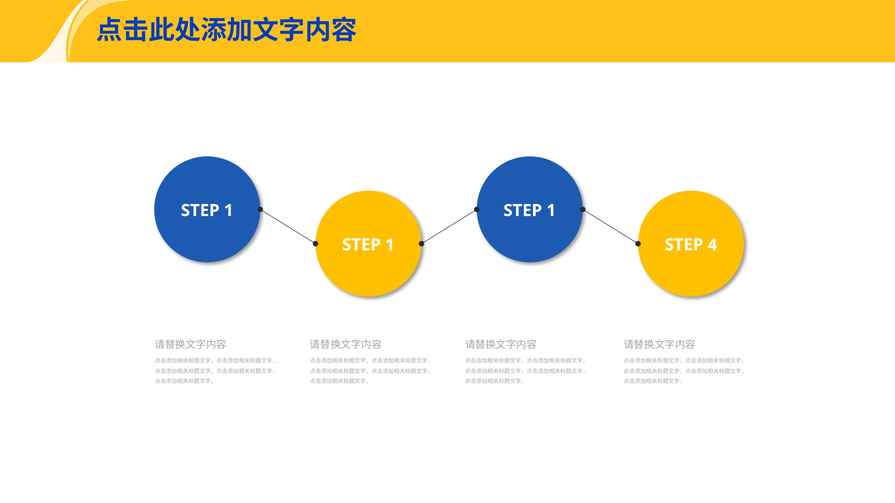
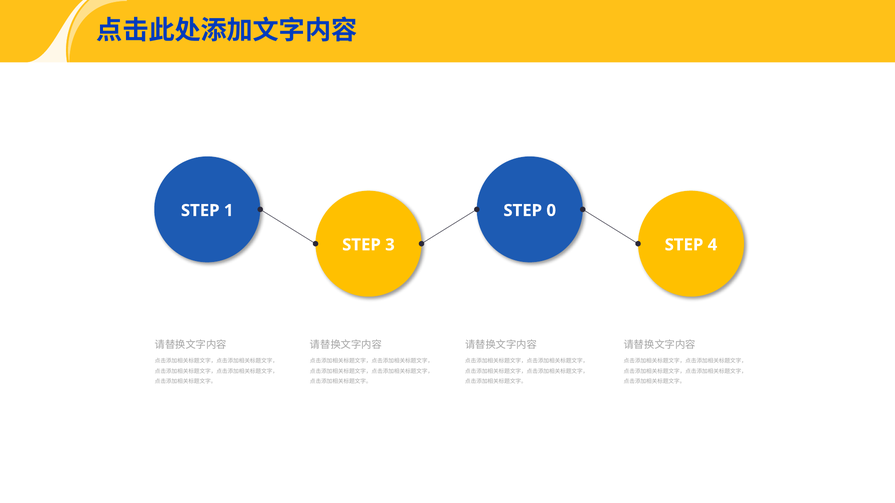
1 at (551, 211): 1 -> 0
1 at (390, 245): 1 -> 3
